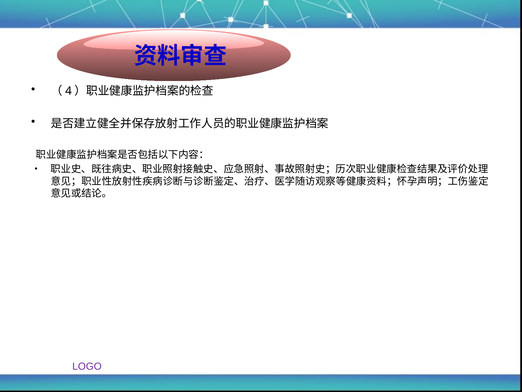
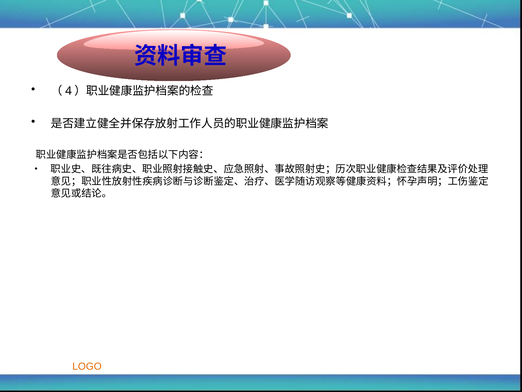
LOGO colour: purple -> orange
